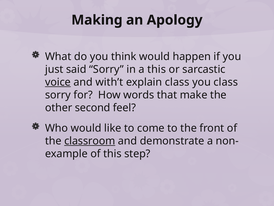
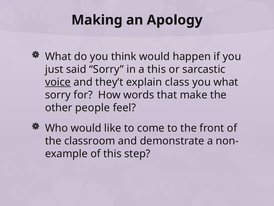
with’t: with’t -> they’t
you class: class -> what
second: second -> people
classroom underline: present -> none
